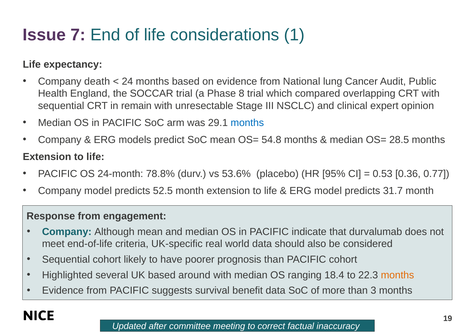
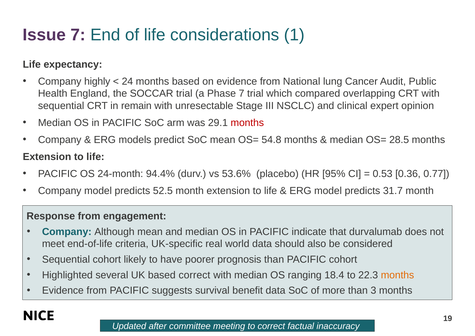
death: death -> highly
Phase 8: 8 -> 7
months at (247, 123) colour: blue -> red
78.8%: 78.8% -> 94.4%
based around: around -> correct
